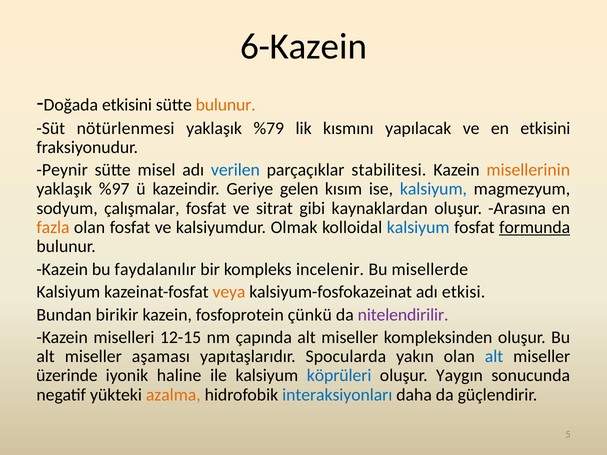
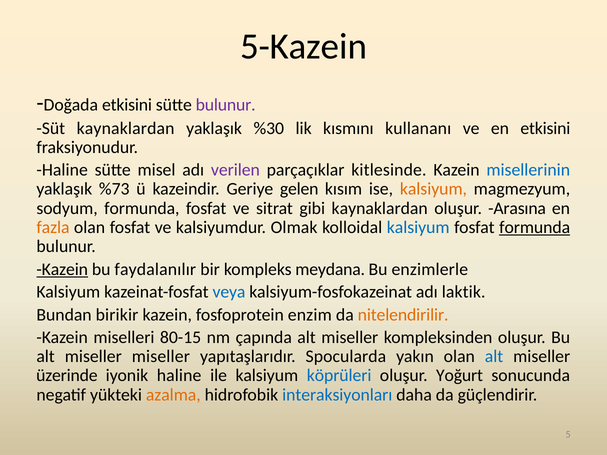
6-Kazein: 6-Kazein -> 5-Kazein
bulunur at (226, 105) colour: orange -> purple
Süt nötürlenmesi: nötürlenmesi -> kaynaklardan
%79: %79 -> %30
yapılacak: yapılacak -> kullananı
Peynir at (62, 170): Peynir -> Haline
verilen colour: blue -> purple
stabilitesi: stabilitesi -> kitlesinde
misellerinin colour: orange -> blue
%97: %97 -> %73
kalsiyum at (433, 189) colour: blue -> orange
sodyum çalışmalar: çalışmalar -> formunda
Kazein at (62, 269) underline: none -> present
incelenir: incelenir -> meydana
misellerde: misellerde -> enzimlerle
veya colour: orange -> blue
etkisi: etkisi -> laktik
çünkü: çünkü -> enzim
nitelendirilir colour: purple -> orange
12-15: 12-15 -> 80-15
miseller aşaması: aşaması -> miseller
Yaygın: Yaygın -> Yoğurt
